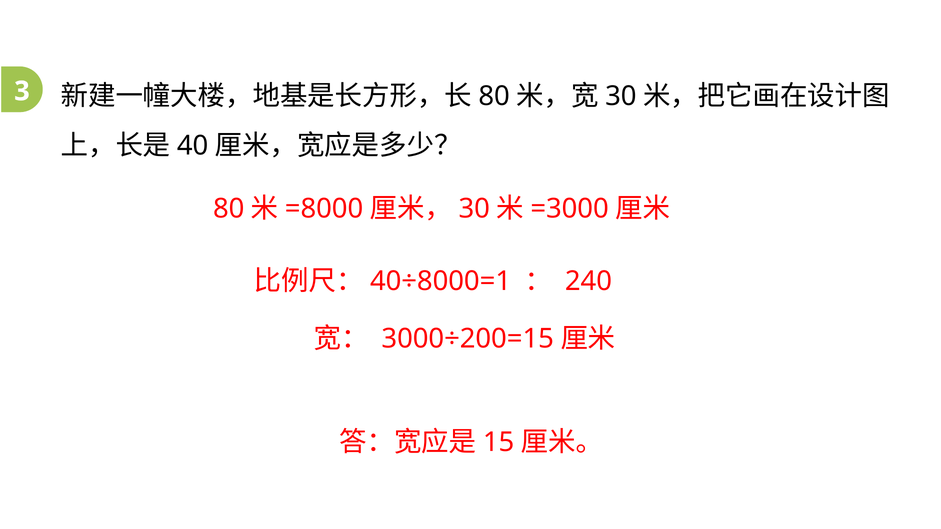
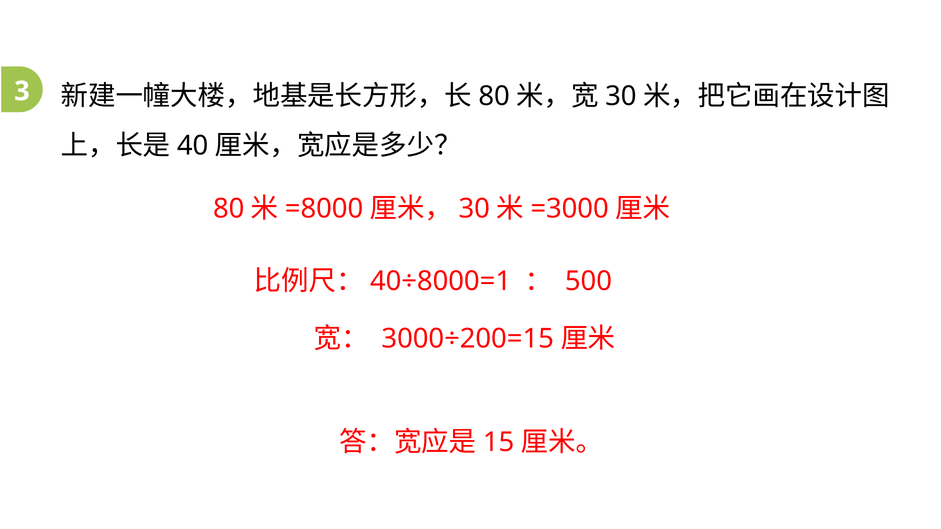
240: 240 -> 500
